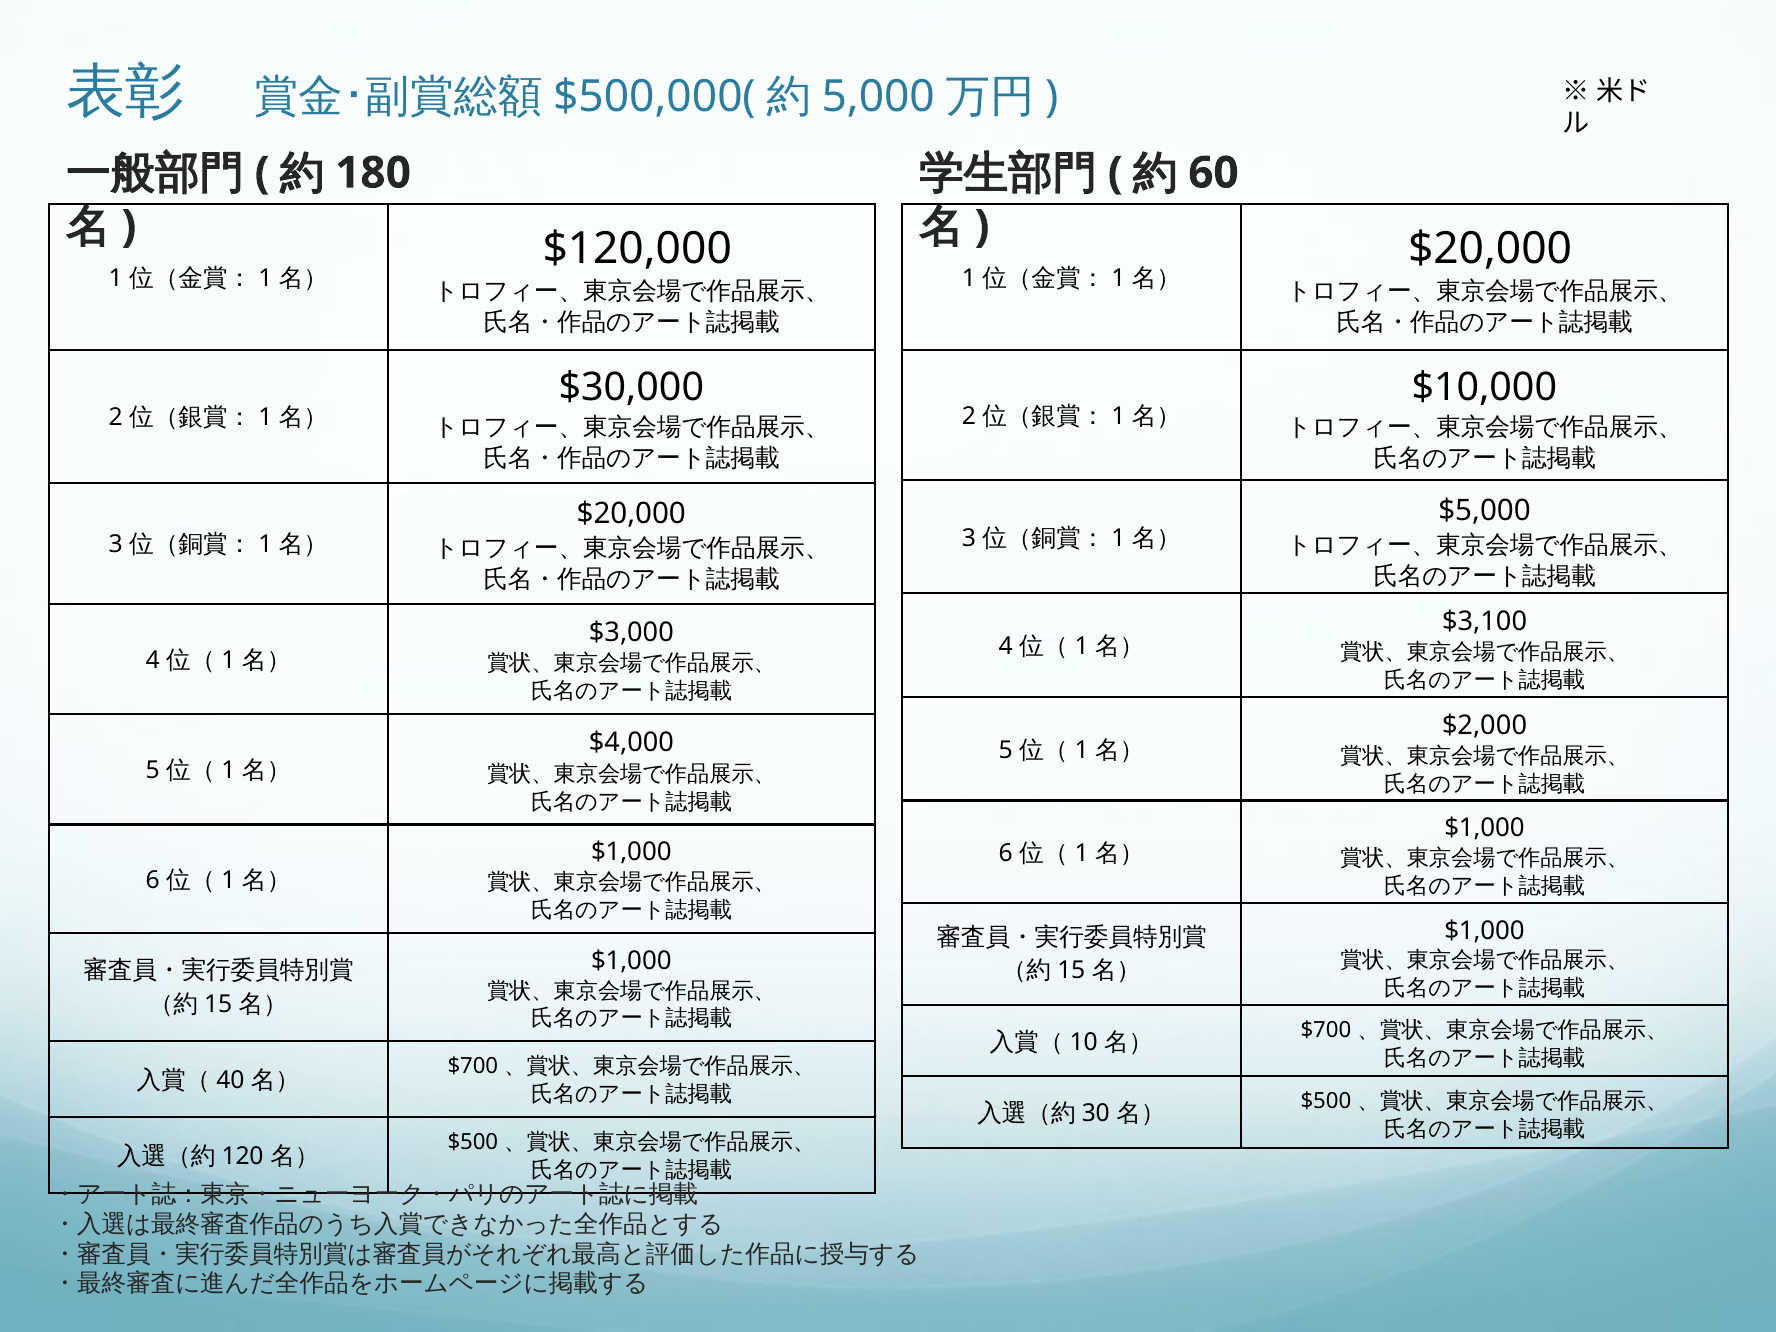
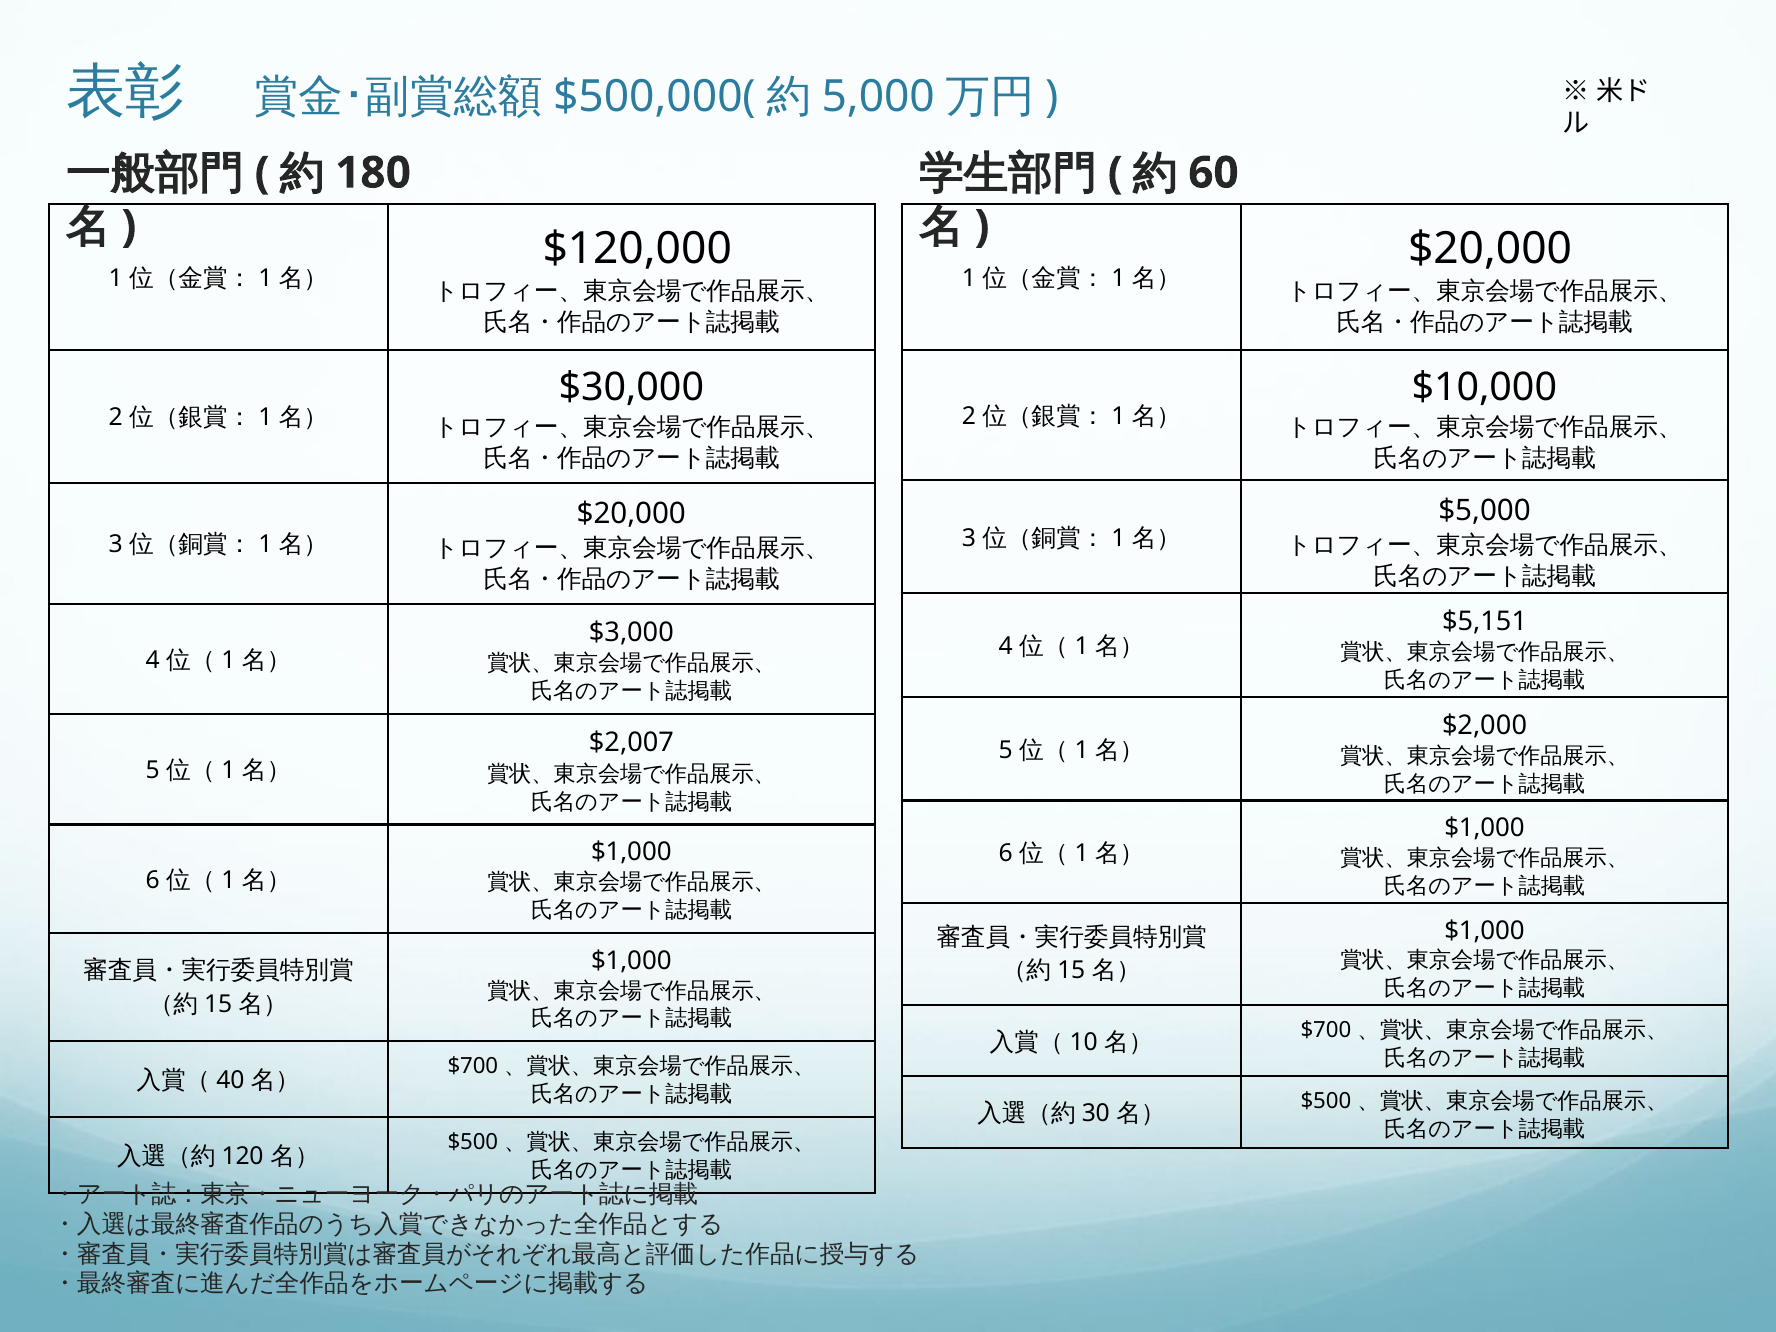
$3,100: $3,100 -> $5,151
$4,000: $4,000 -> $2,007
